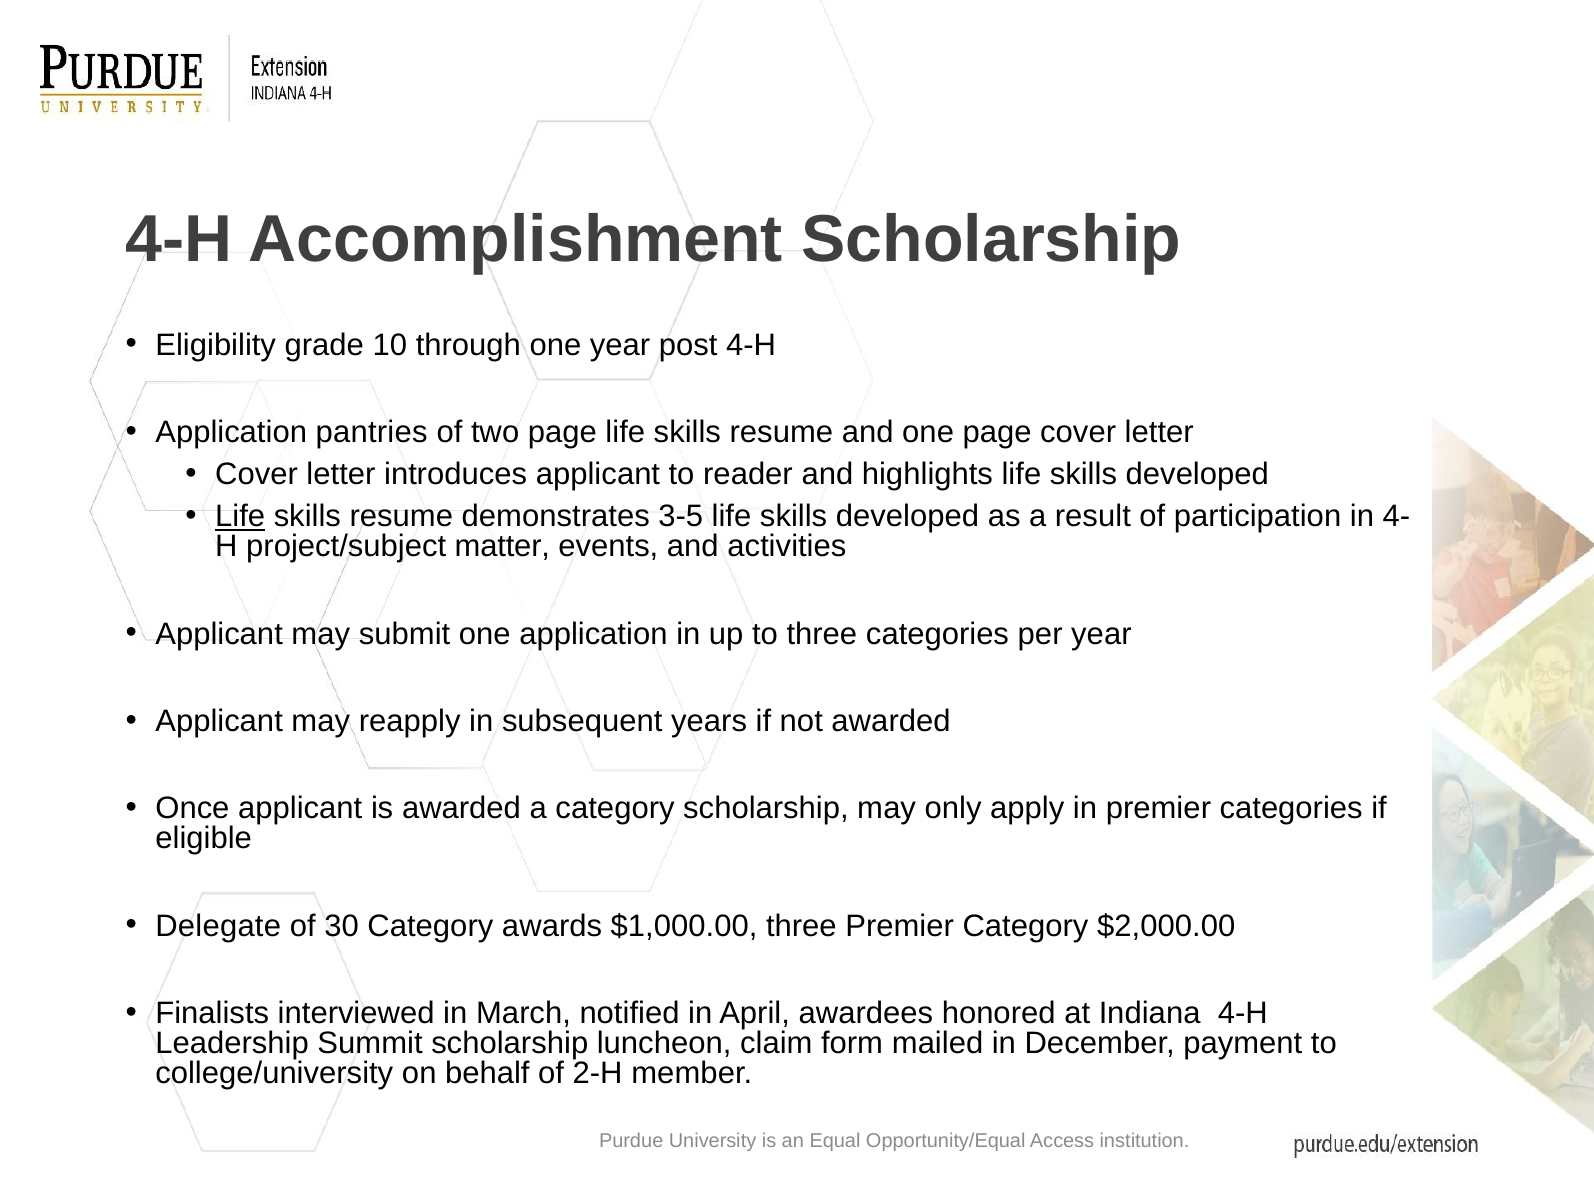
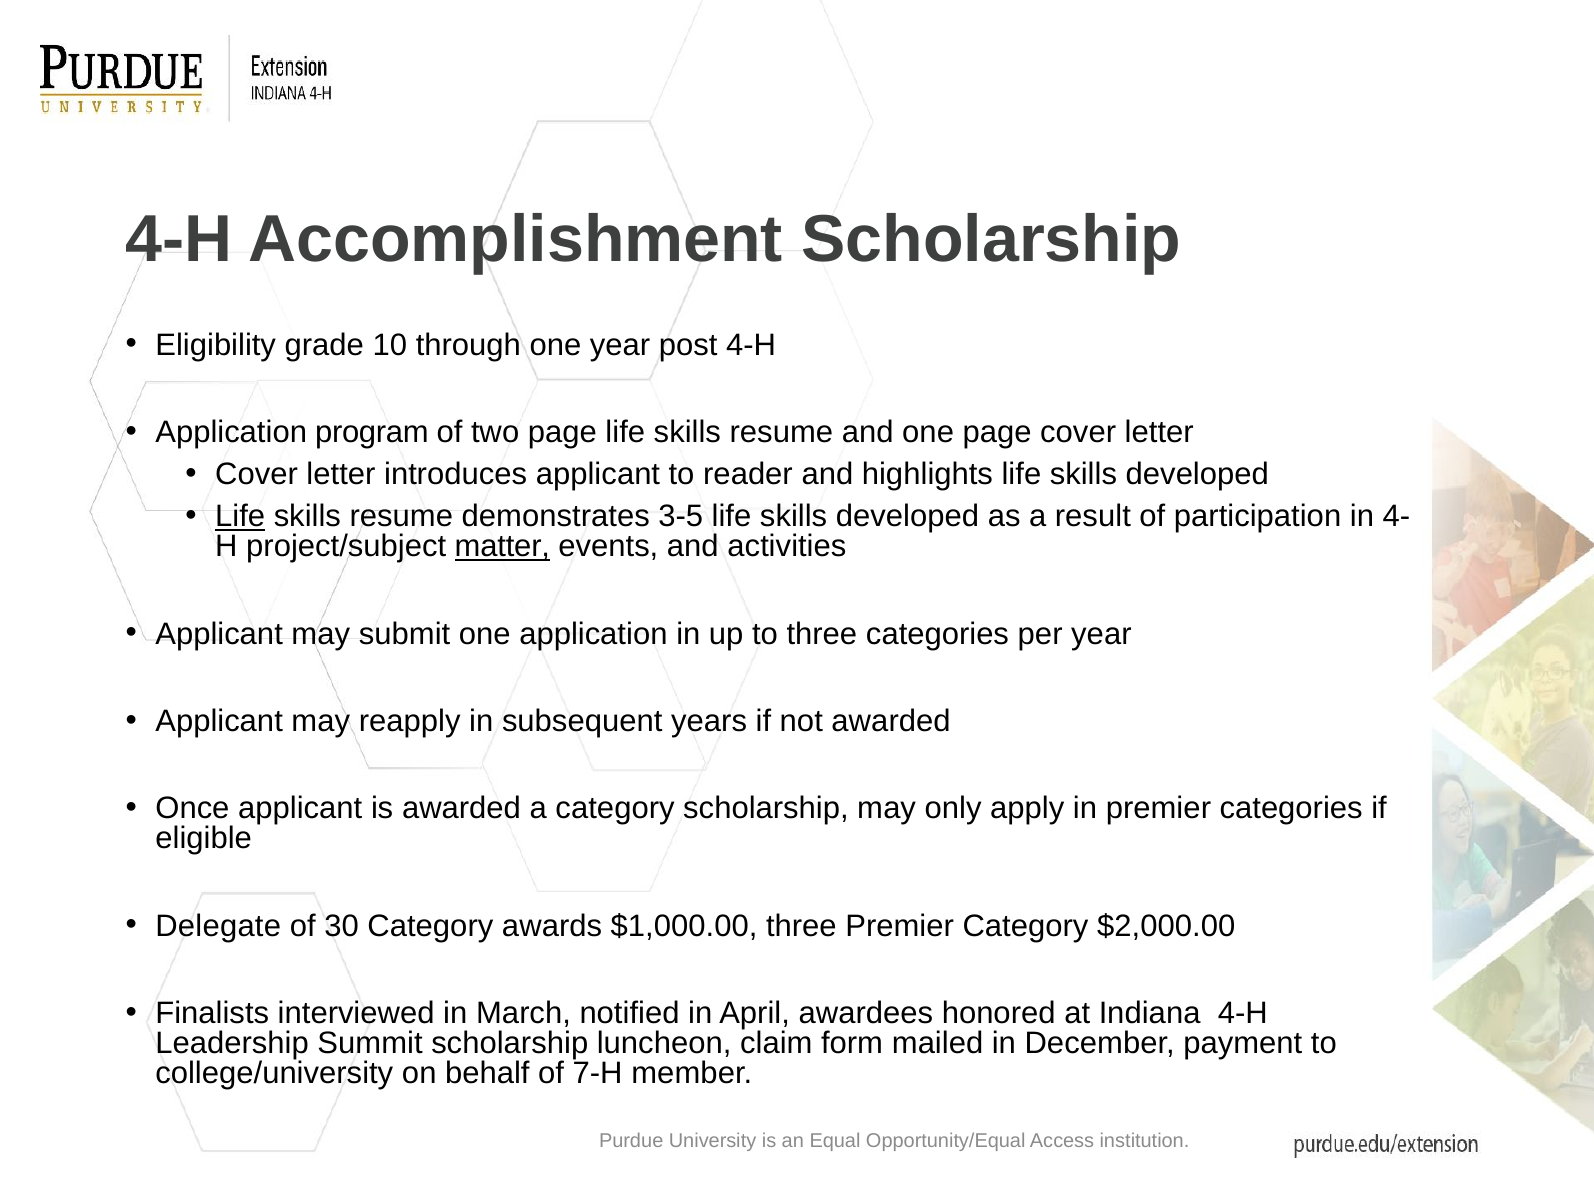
pantries: pantries -> program
matter underline: none -> present
2-H: 2-H -> 7-H
